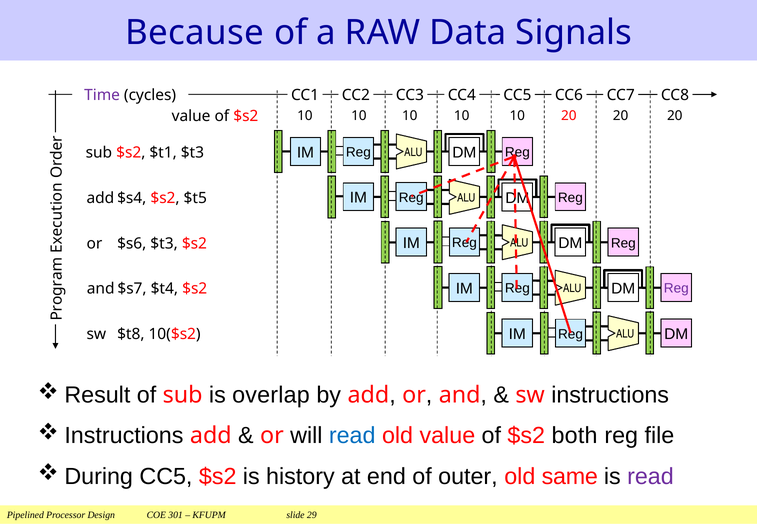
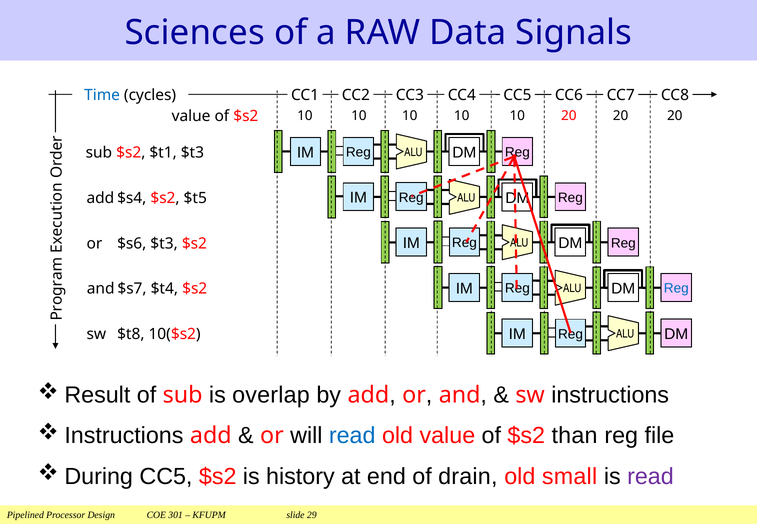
Because: Because -> Sciences
Time colour: purple -> blue
Reg at (676, 289) colour: purple -> blue
both: both -> than
outer: outer -> drain
same: same -> small
